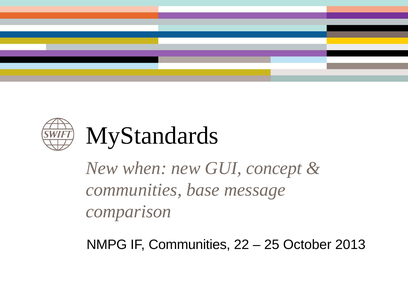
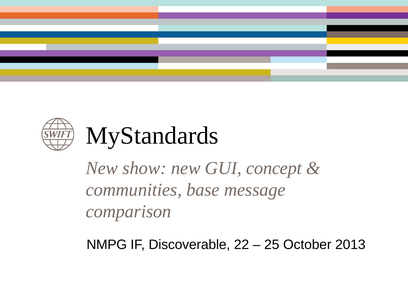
when: when -> show
IF Communities: Communities -> Discoverable
